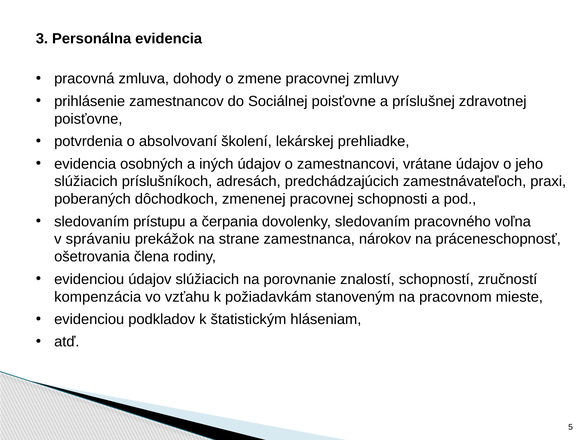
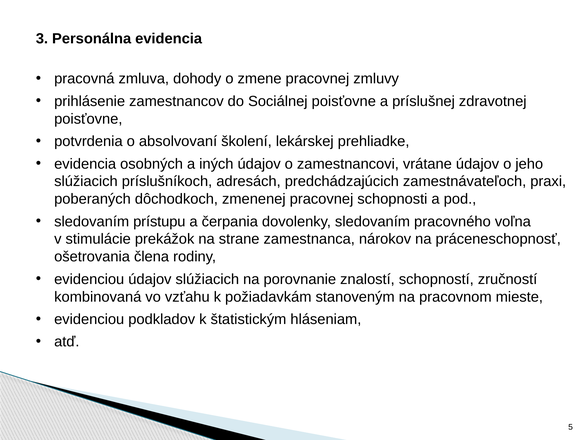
správaniu: správaniu -> stimulácie
kompenzácia: kompenzácia -> kombinovaná
